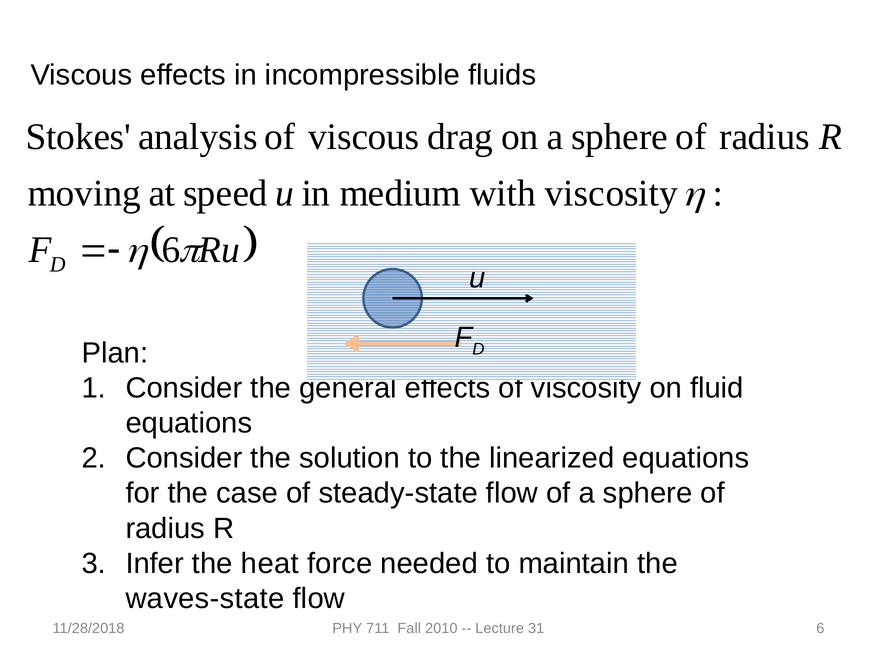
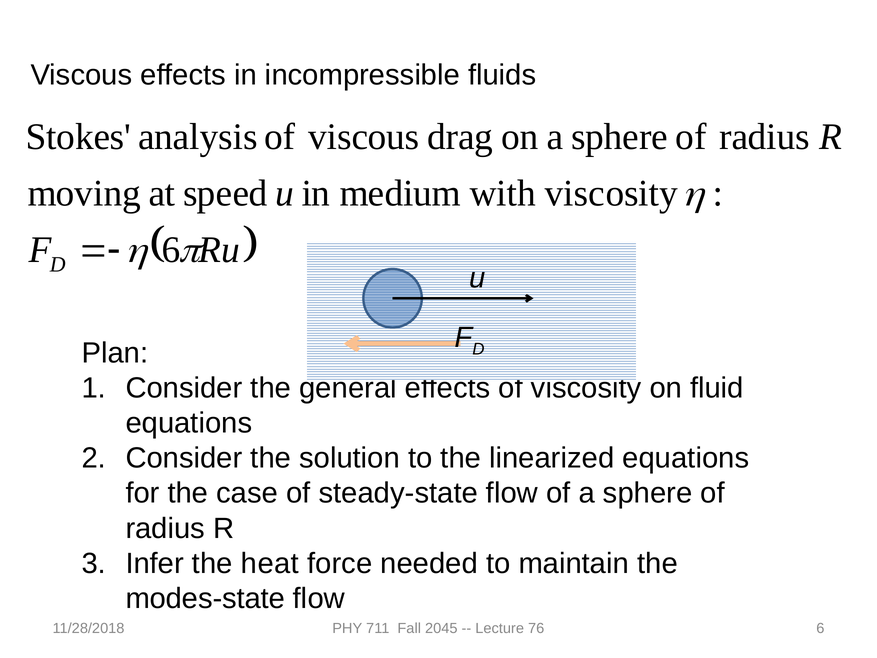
waves-state: waves-state -> modes-state
2010: 2010 -> 2045
31: 31 -> 76
